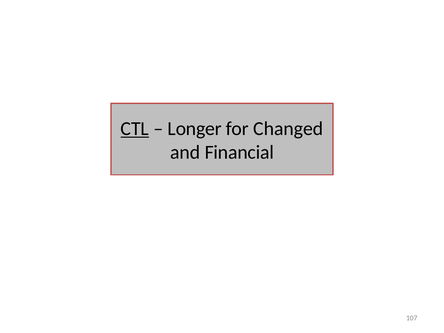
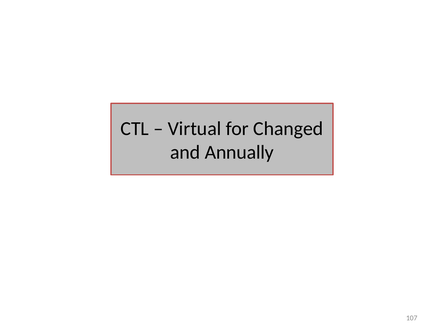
CTL underline: present -> none
Longer: Longer -> Virtual
Financial: Financial -> Annually
